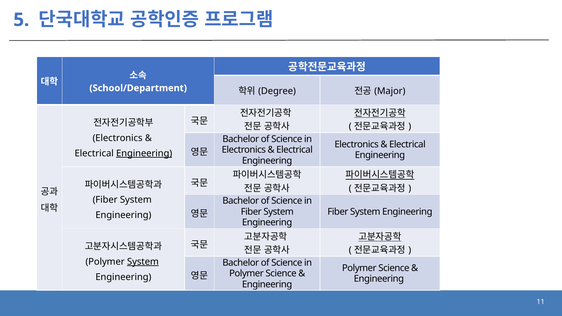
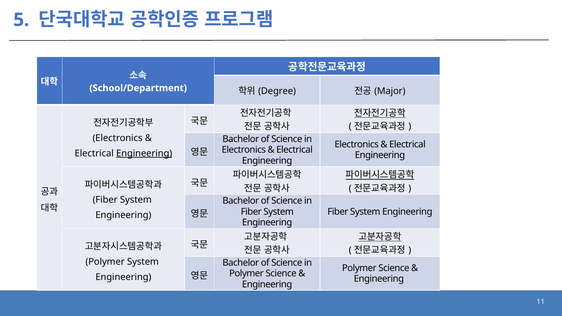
System at (143, 262) underline: present -> none
